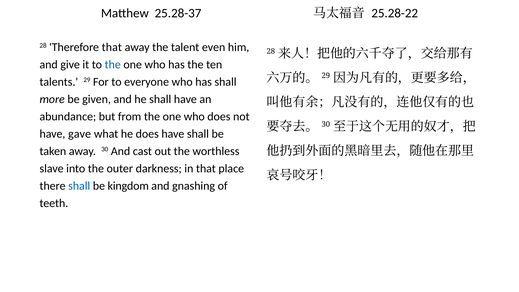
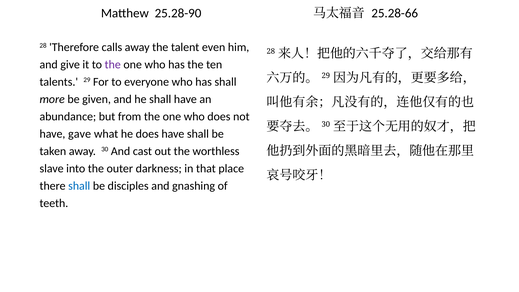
25.28-37: 25.28-37 -> 25.28-90
25.28-22: 25.28-22 -> 25.28-66
Therefore that: that -> calls
the at (113, 65) colour: blue -> purple
kingdom: kingdom -> disciples
